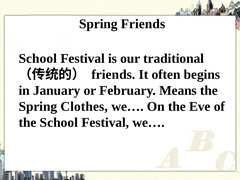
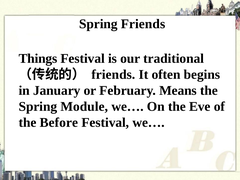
School at (38, 59): School -> Things
Clothes: Clothes -> Module
the School: School -> Before
